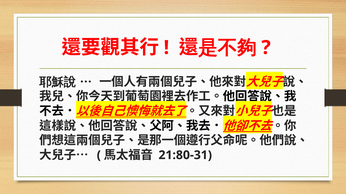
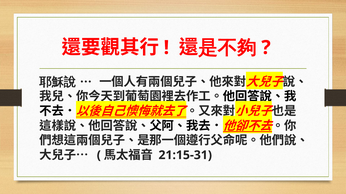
21:80-31: 21:80-31 -> 21:15-31
